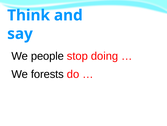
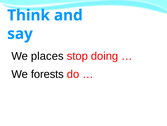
people: people -> places
